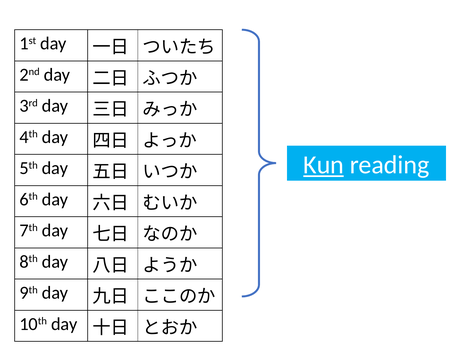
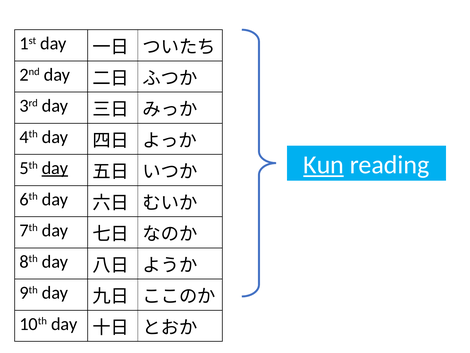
day at (55, 168) underline: none -> present
